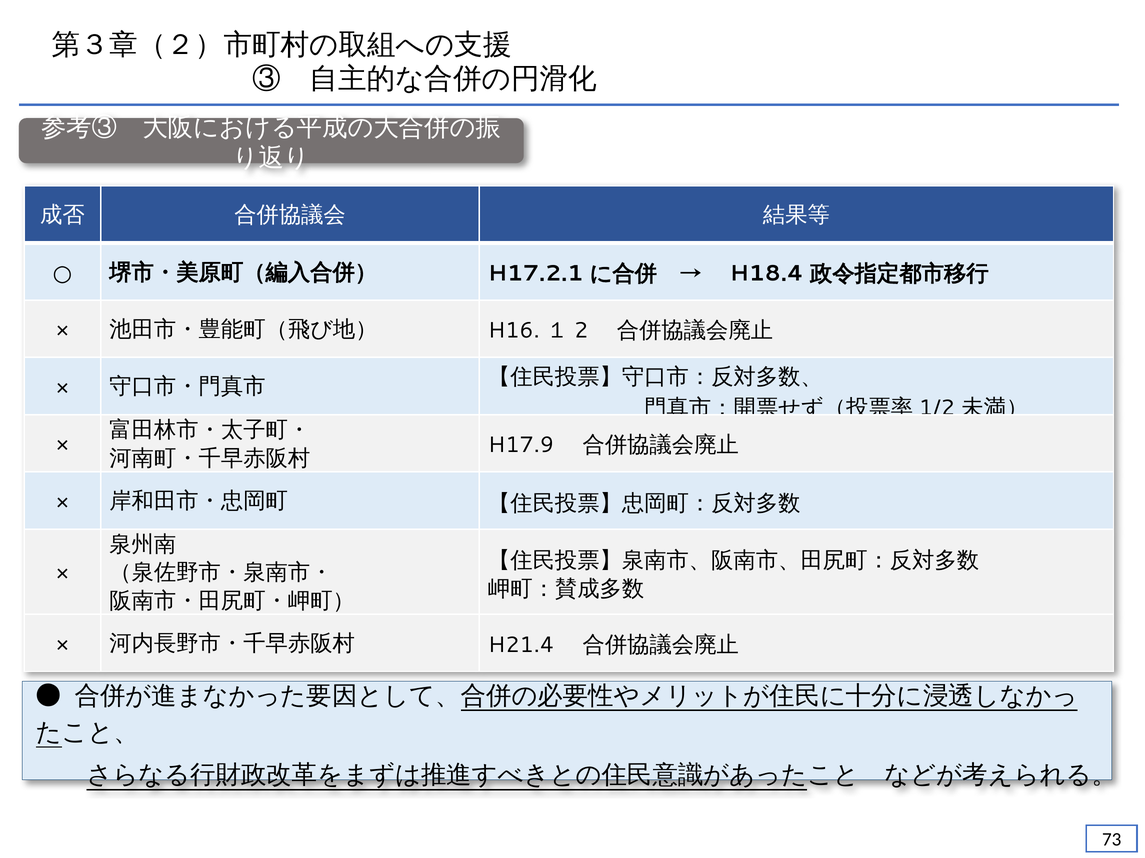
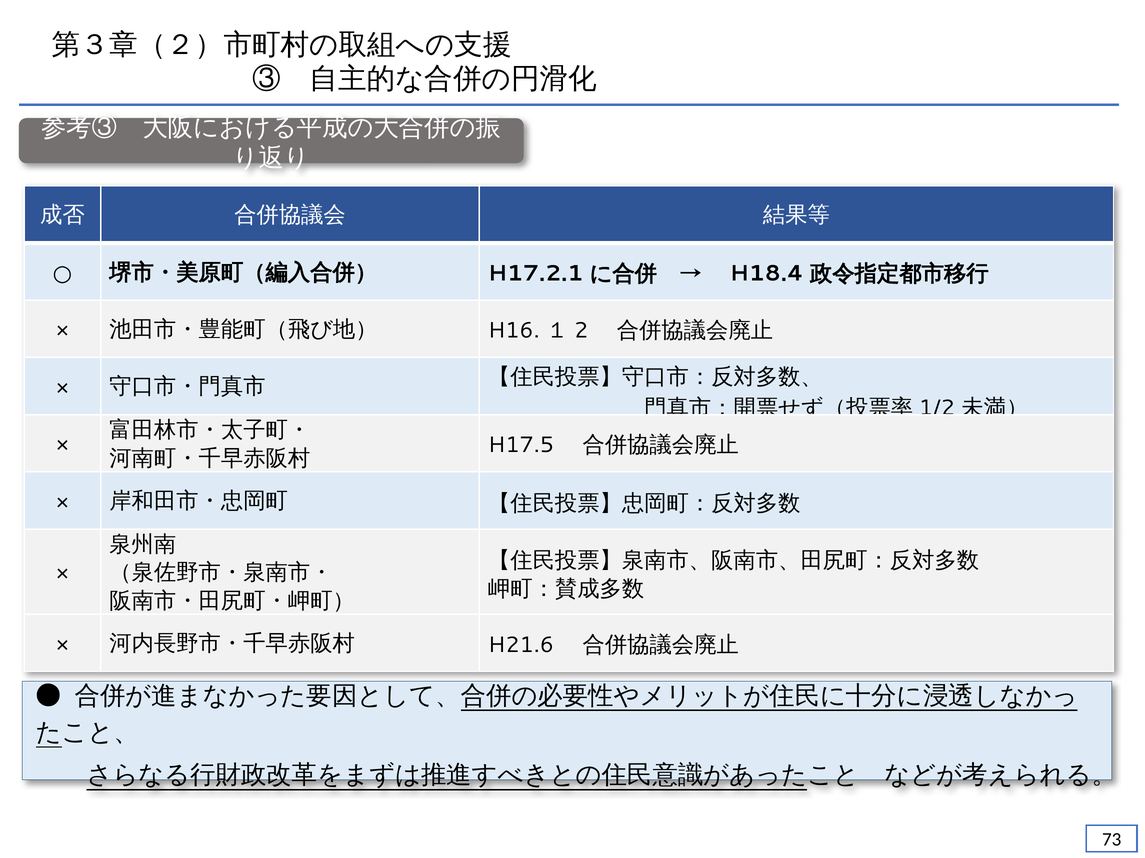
H17.9: H17.9 -> H17.5
H21.4: H21.4 -> H21.6
